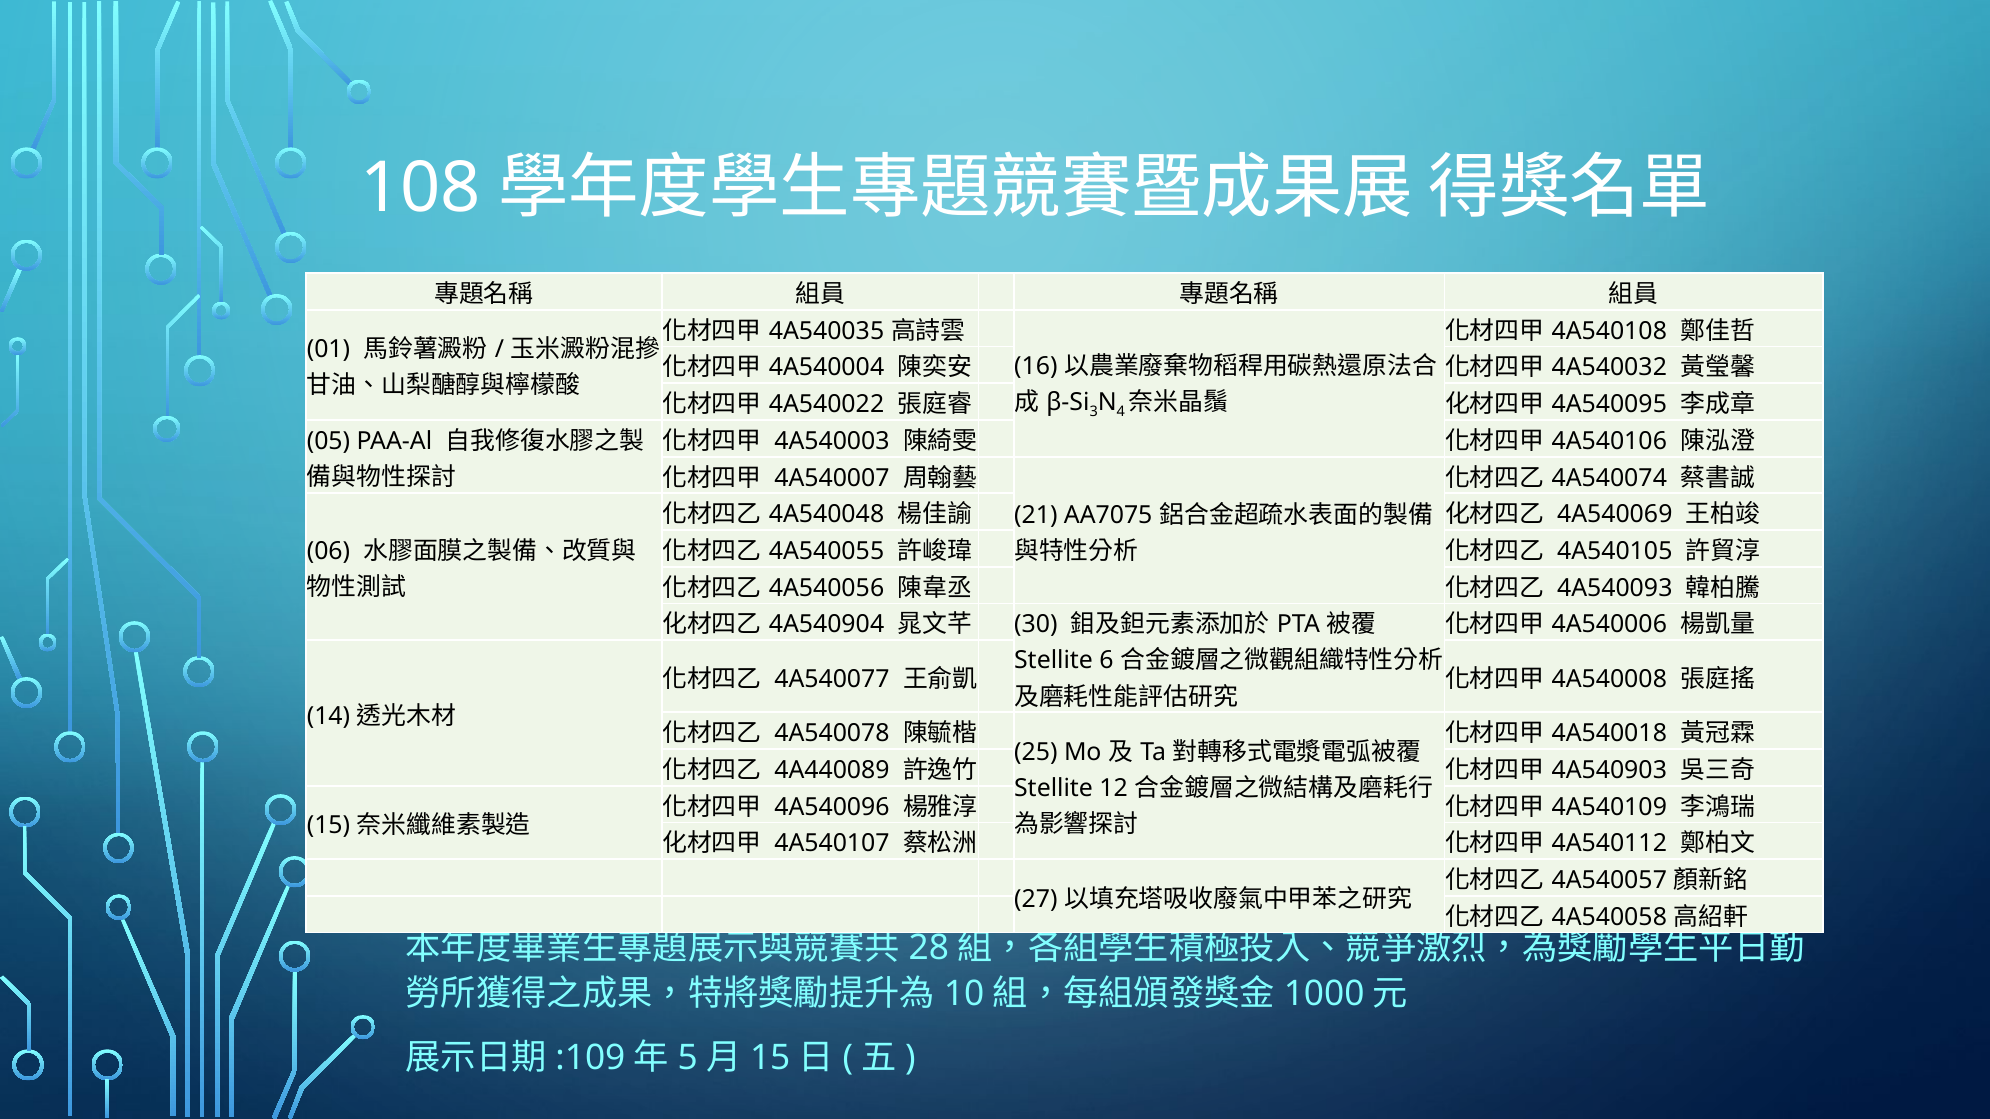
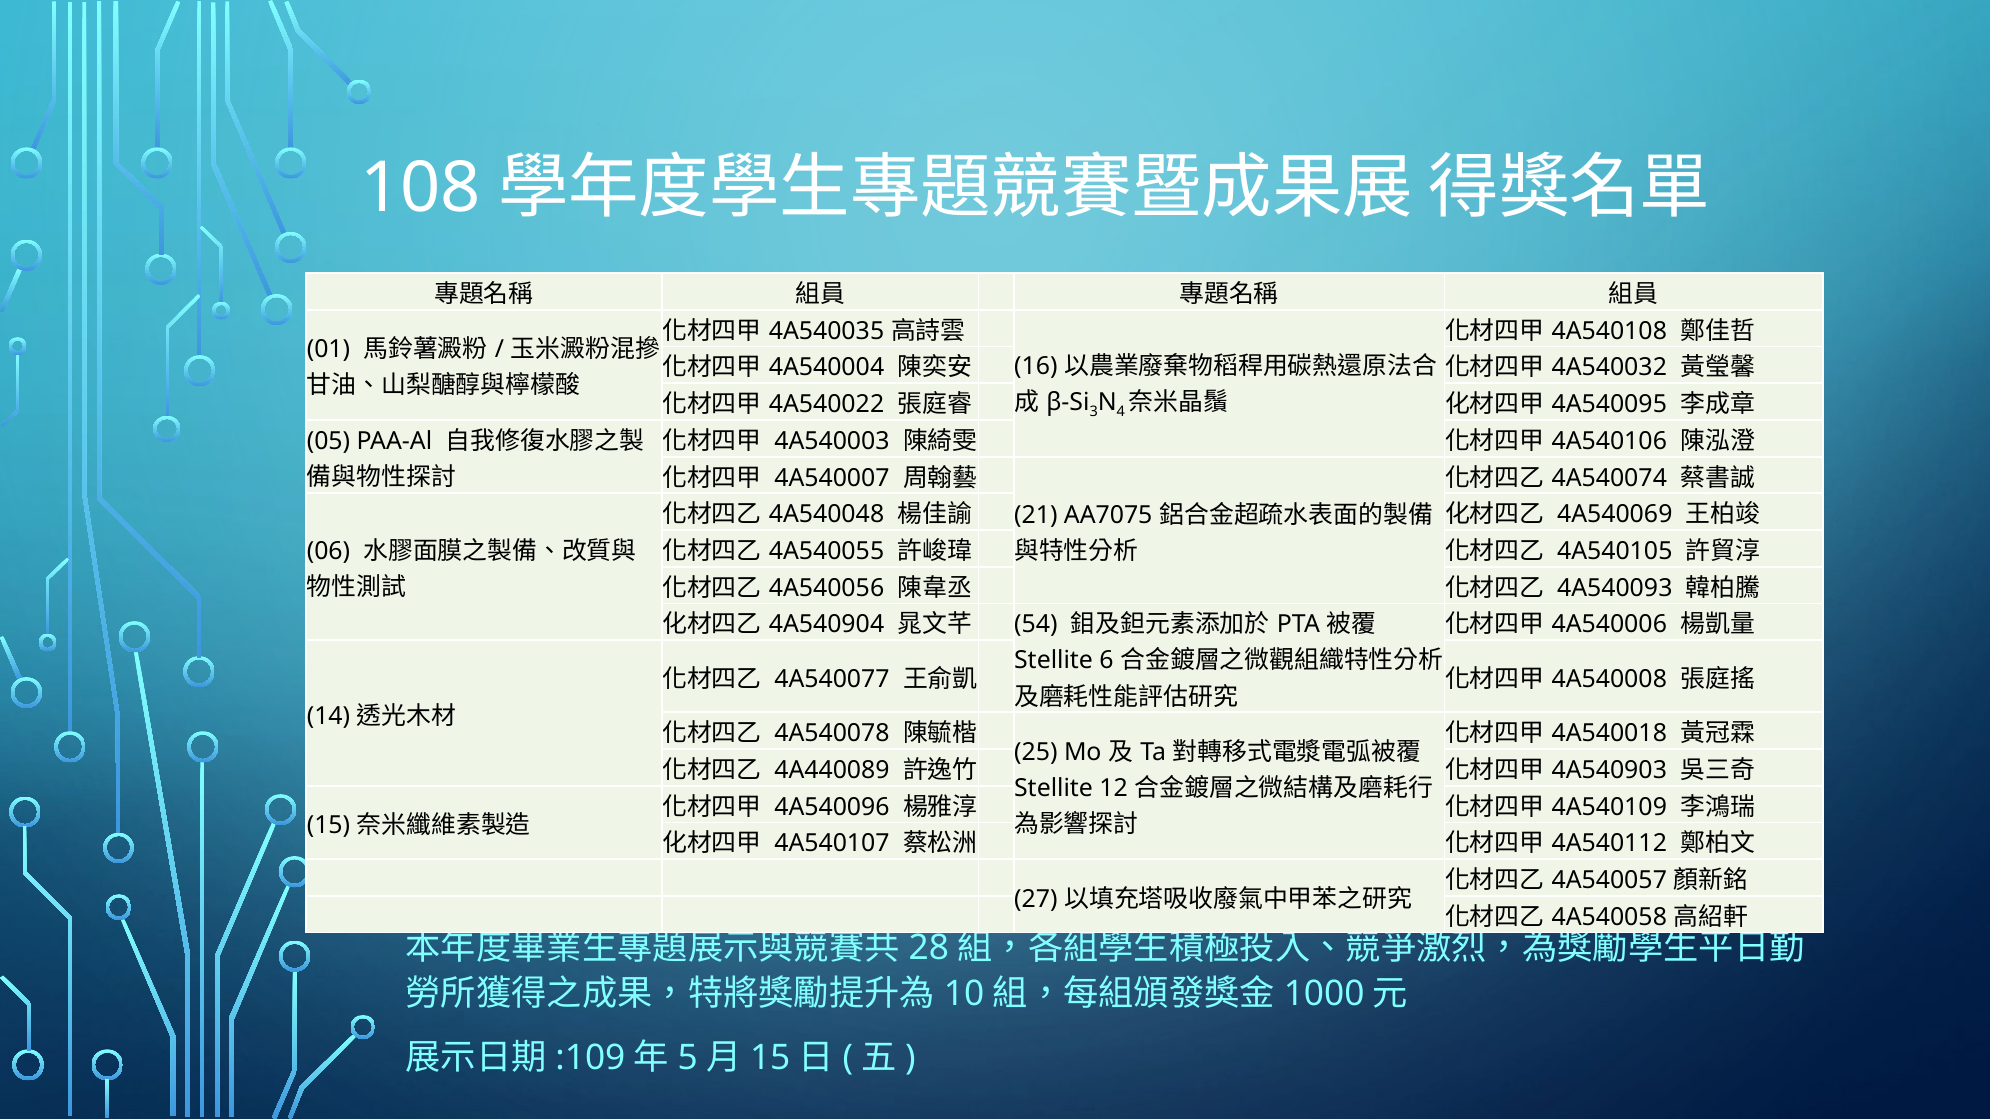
30: 30 -> 54
